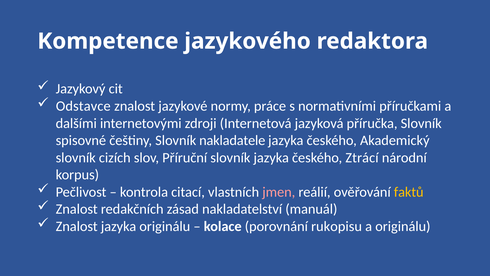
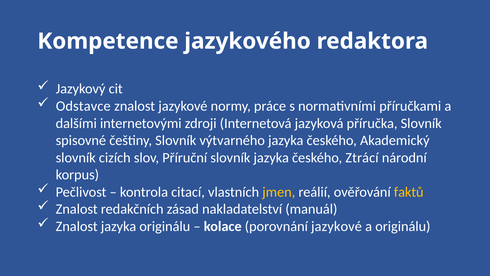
nakladatele: nakladatele -> výtvarného
jmen colour: pink -> yellow
porovnání rukopisu: rukopisu -> jazykové
